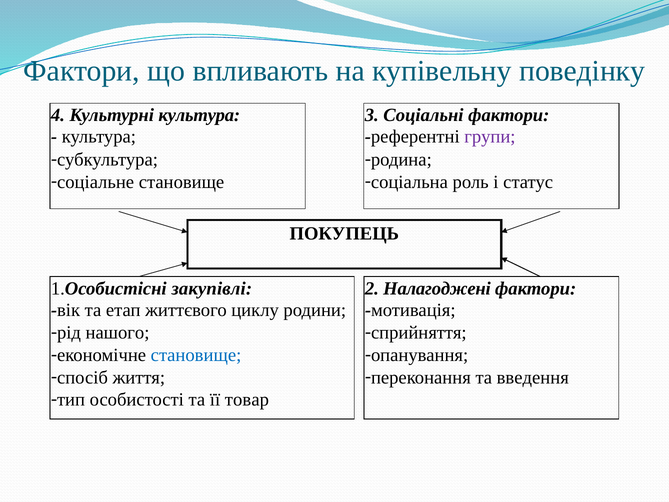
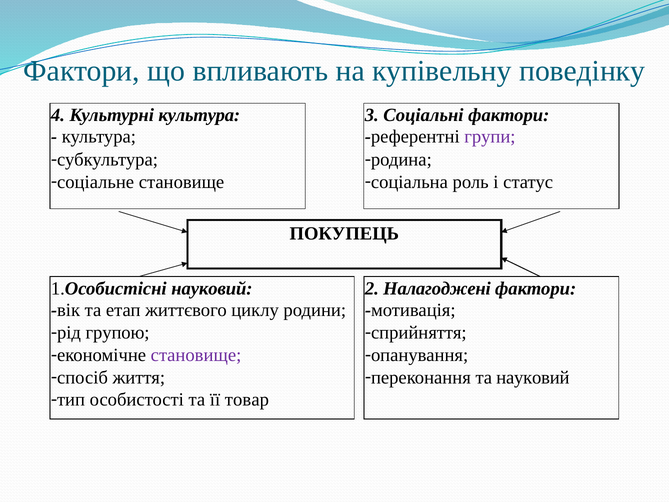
1.Особистісні закупівлі: закупівлі -> науковий
нашого: нашого -> групою
становище at (196, 355) colour: blue -> purple
та введення: введення -> науковий
